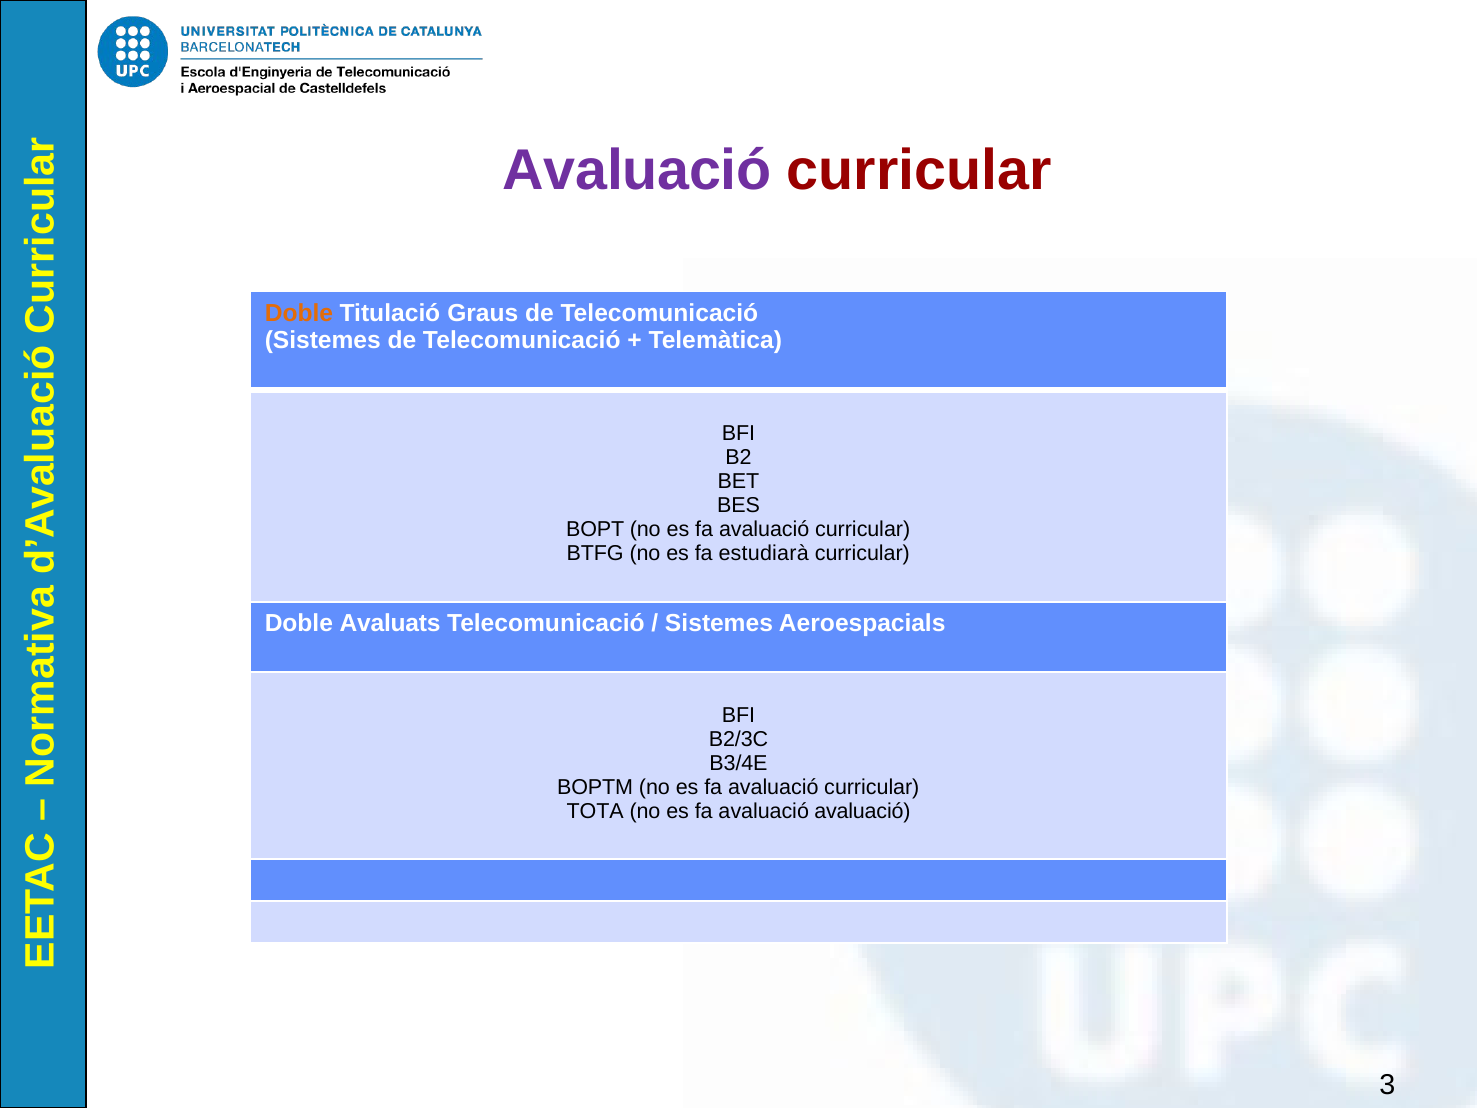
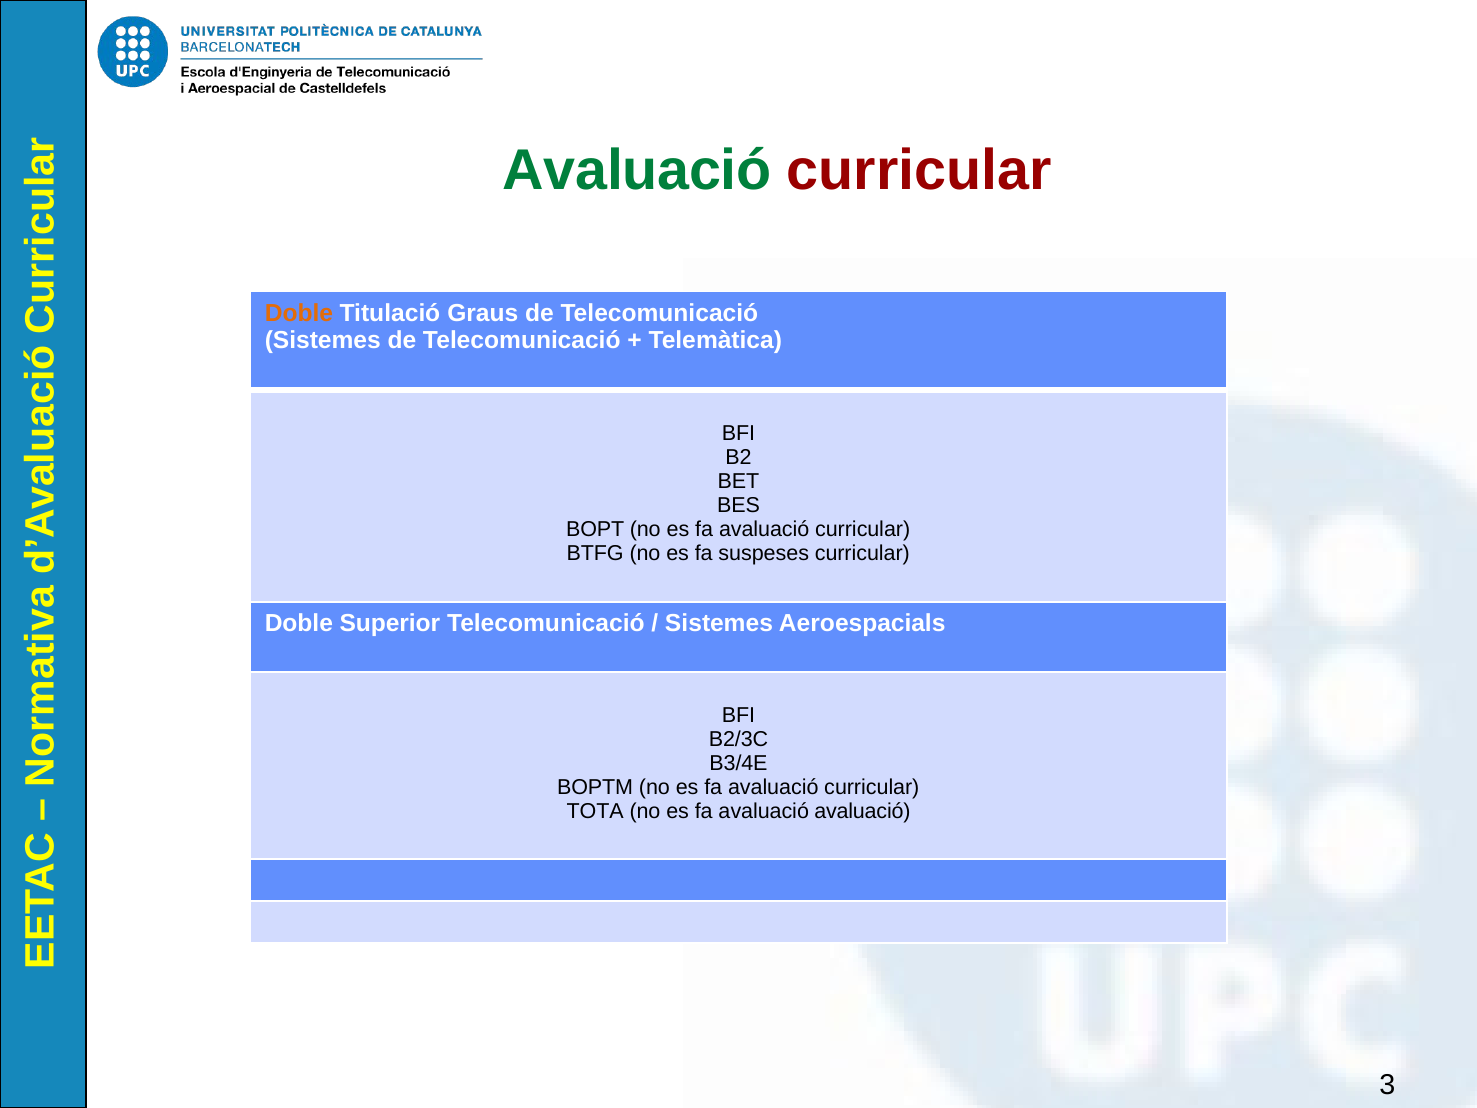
Avaluació at (637, 171) colour: purple -> green
estudiarà: estudiarà -> suspeses
Avaluats: Avaluats -> Superior
